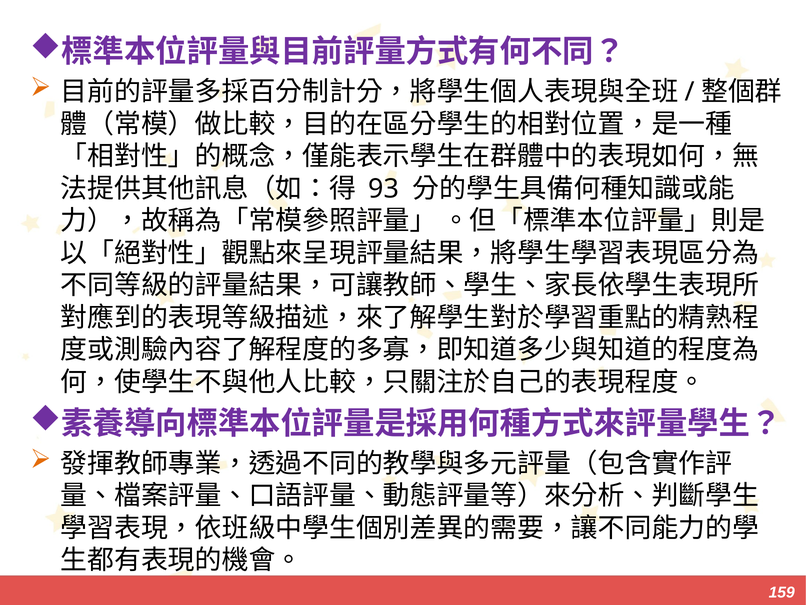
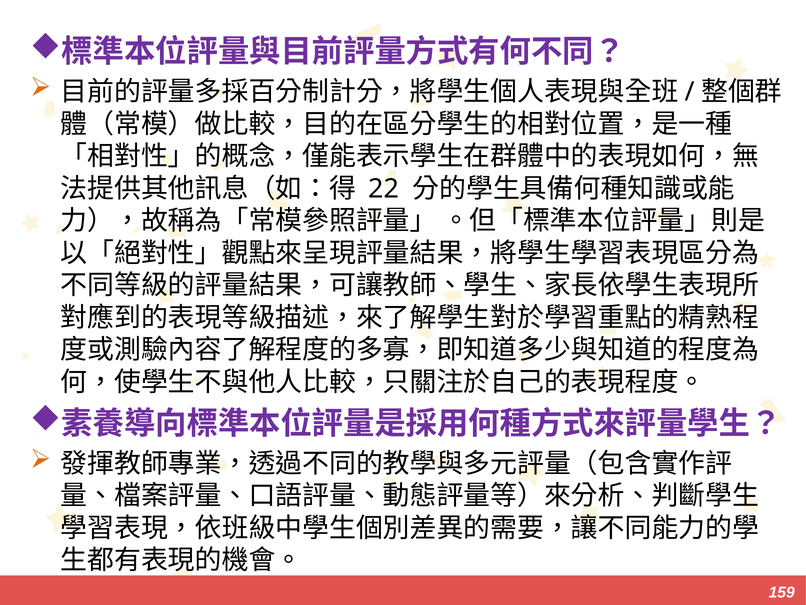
93: 93 -> 22
